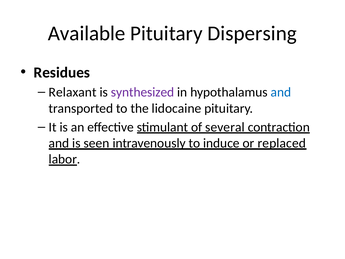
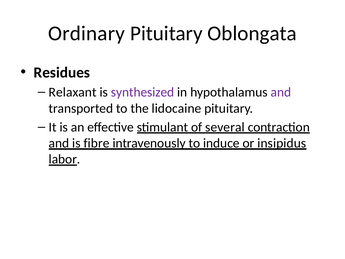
Available: Available -> Ordinary
Dispersing: Dispersing -> Oblongata
and at (281, 92) colour: blue -> purple
seen: seen -> fibre
replaced: replaced -> insipidus
